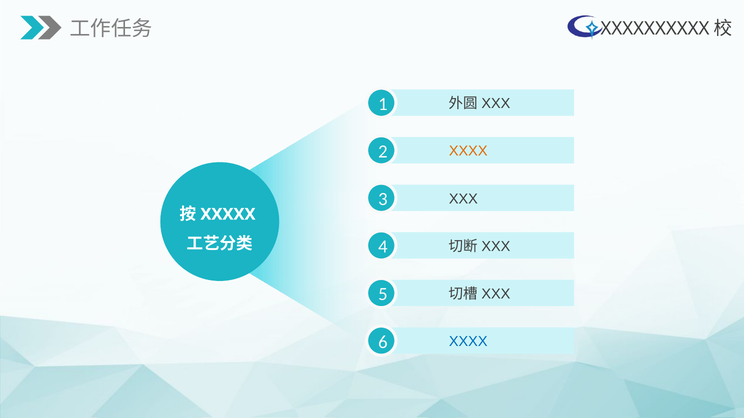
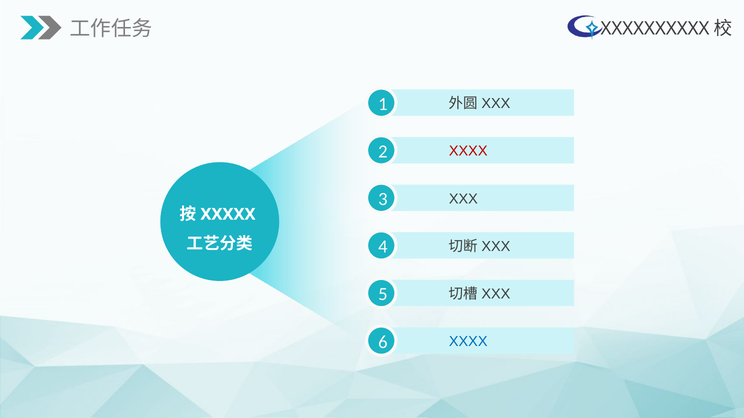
XXXX at (468, 151) colour: orange -> red
